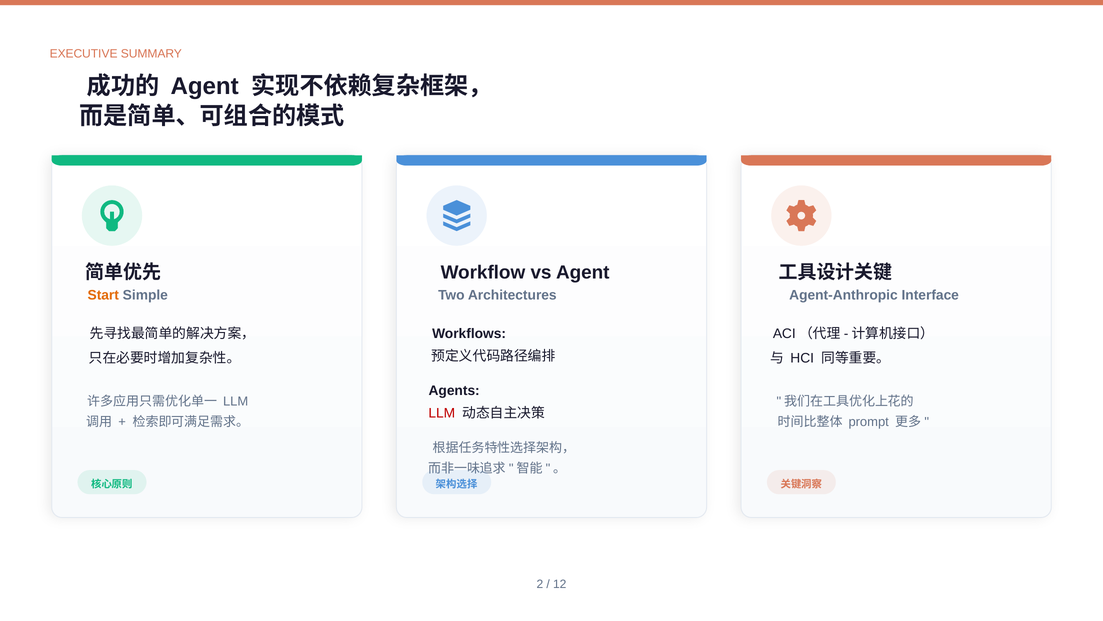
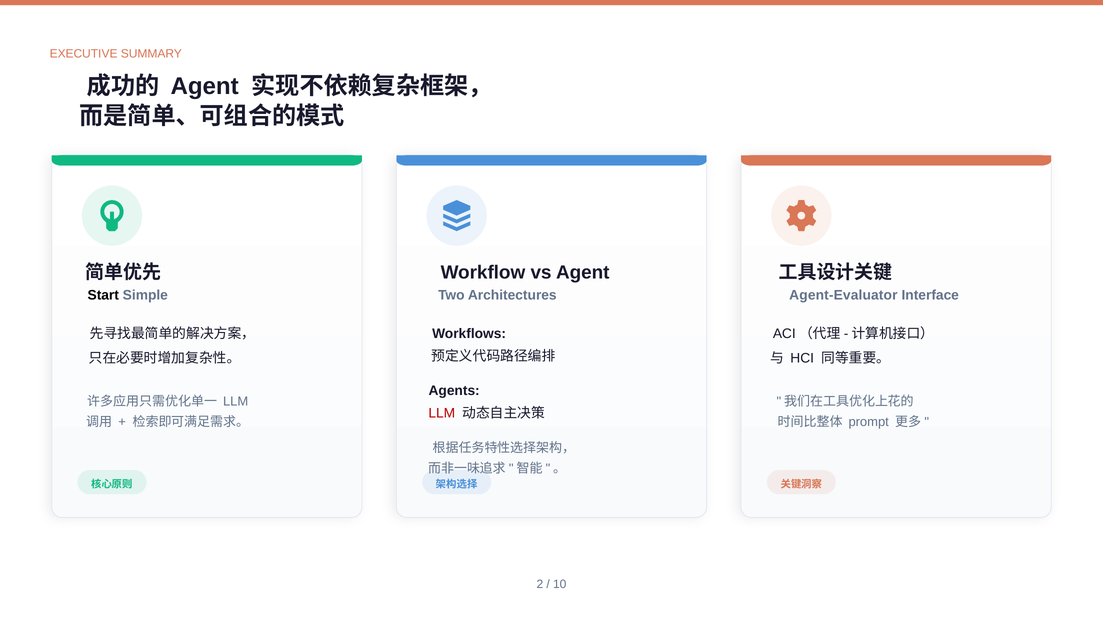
Start colour: orange -> black
Agent-Anthropic: Agent-Anthropic -> Agent-Evaluator
12: 12 -> 10
